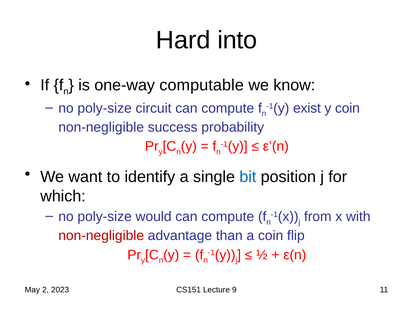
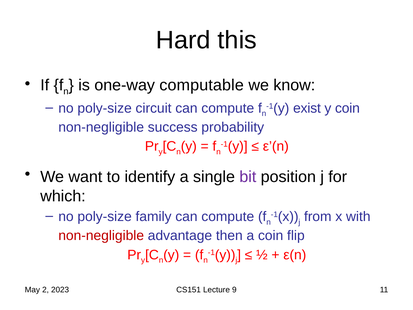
into: into -> this
bit colour: blue -> purple
would: would -> family
than: than -> then
